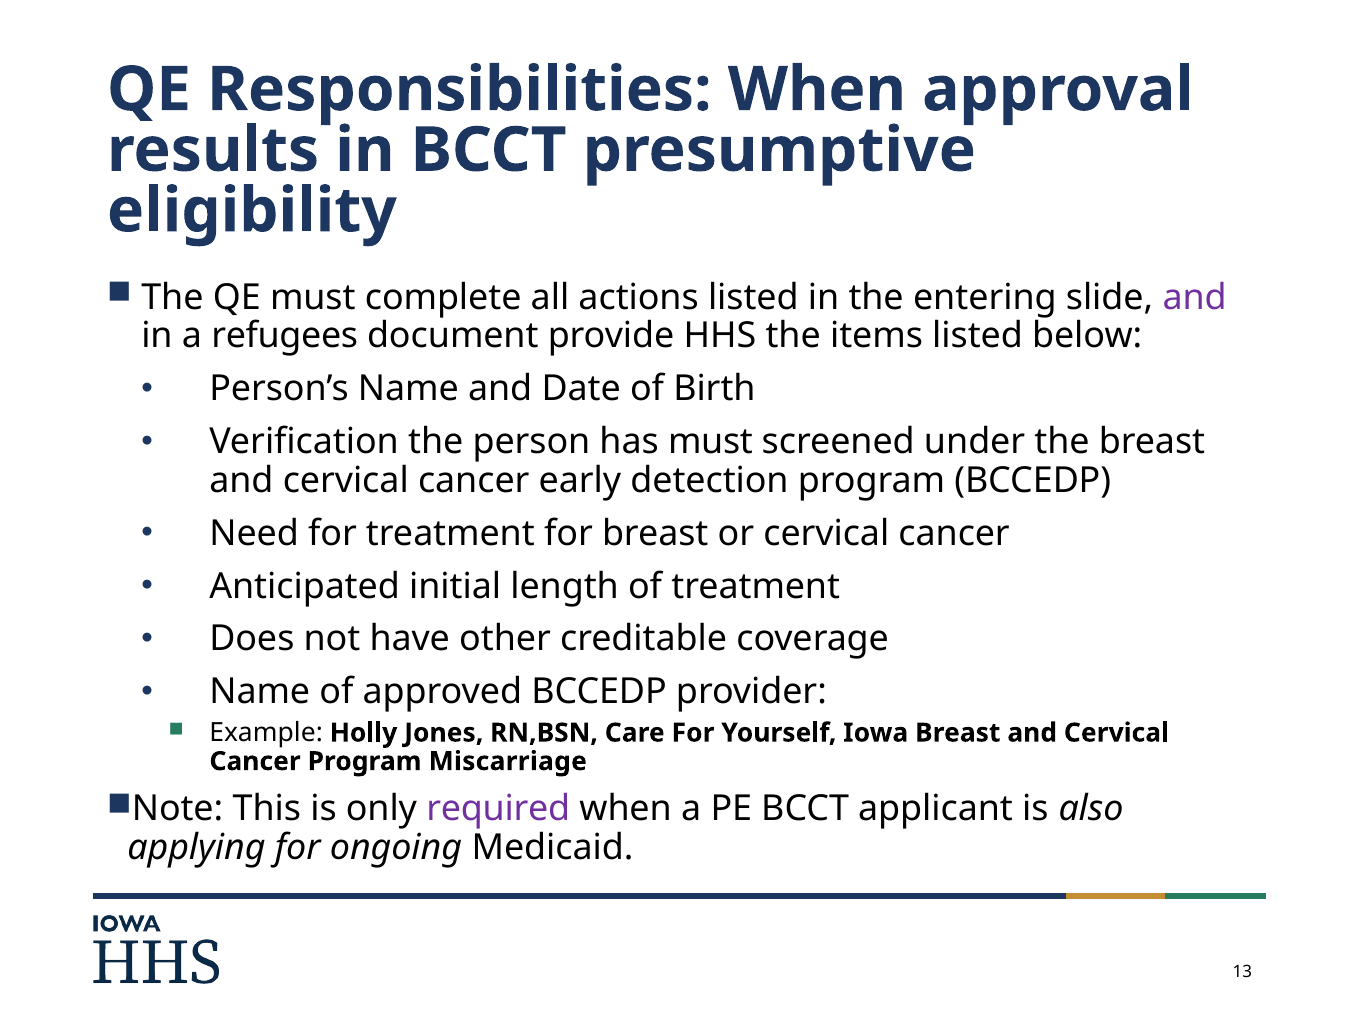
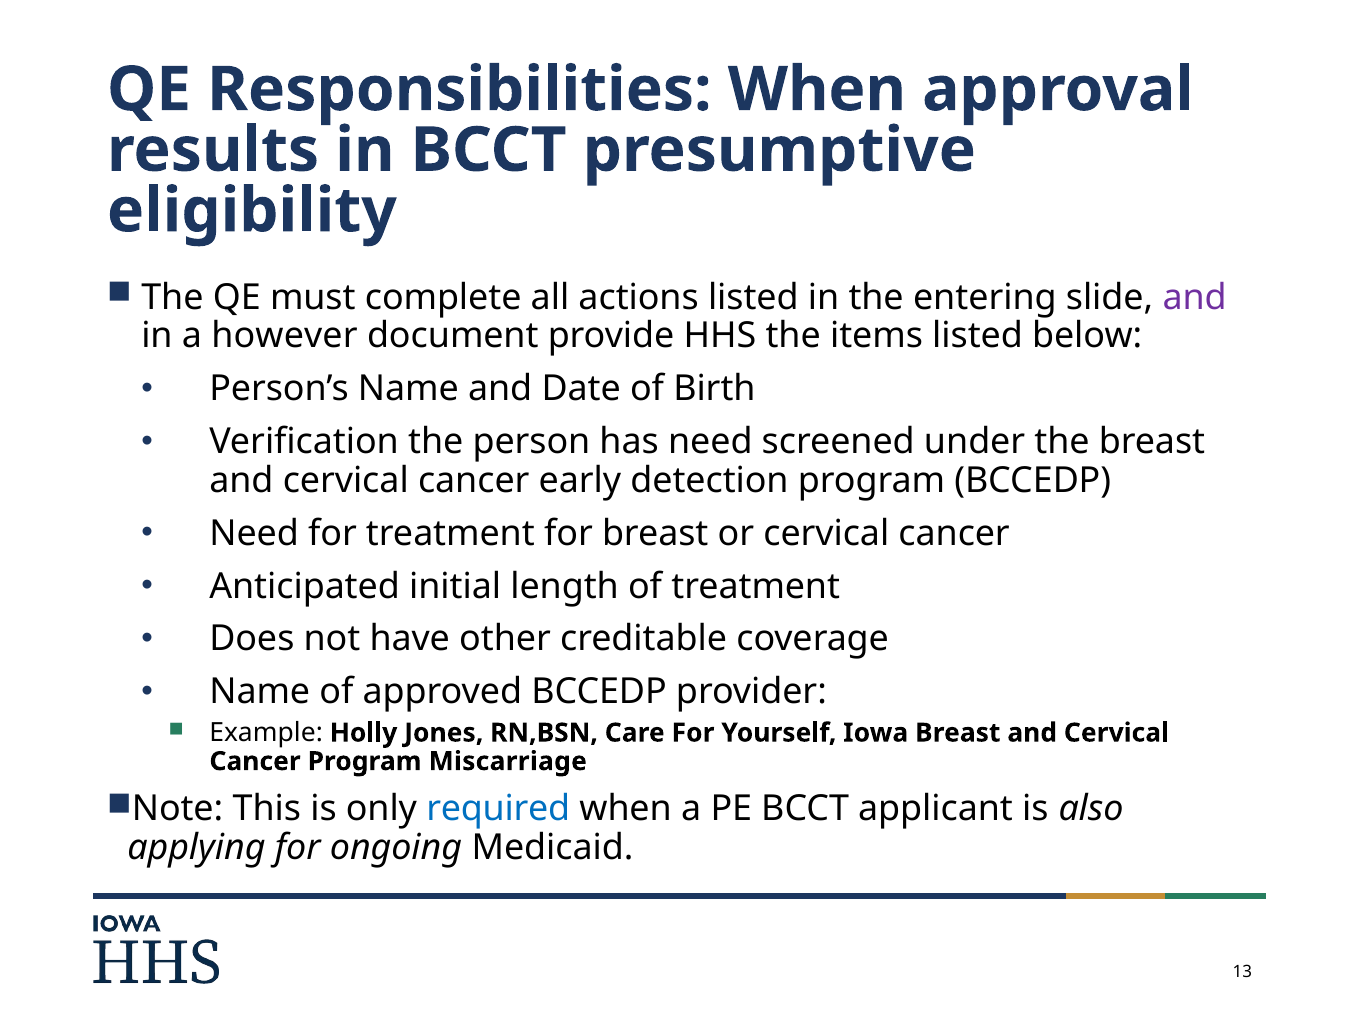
refugees: refugees -> however
has must: must -> need
required colour: purple -> blue
